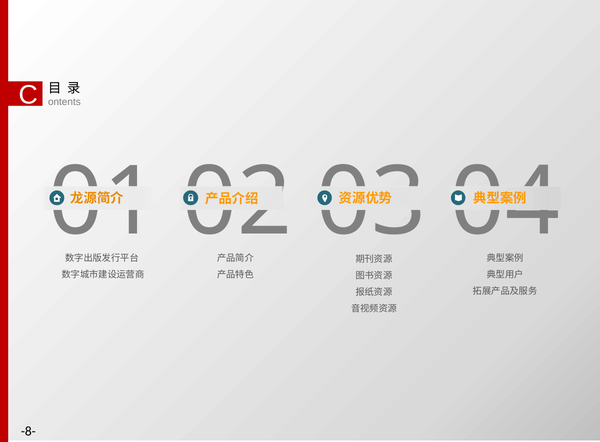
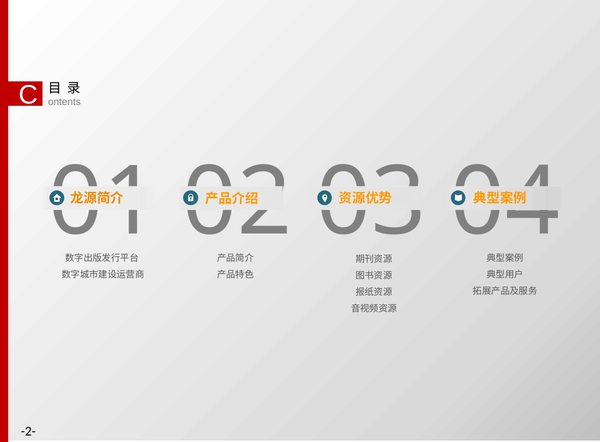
-8-: -8- -> -2-
